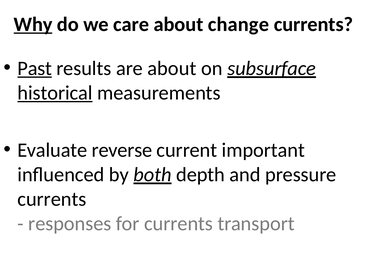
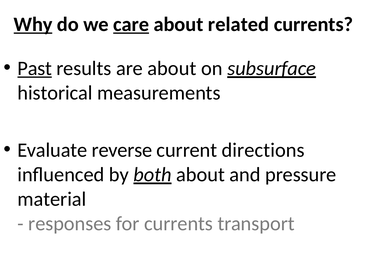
care underline: none -> present
change: change -> related
historical underline: present -> none
important: important -> directions
depth at (201, 174): depth -> about
currents at (52, 199): currents -> material
